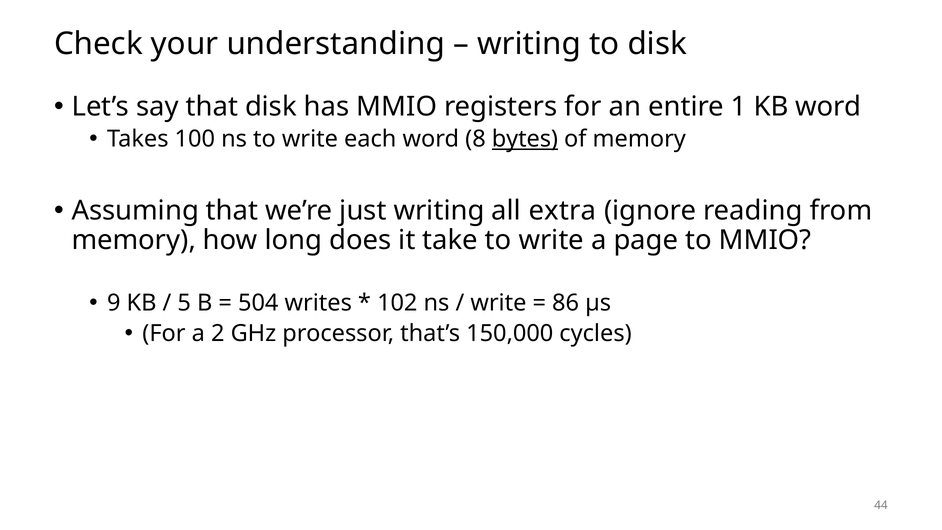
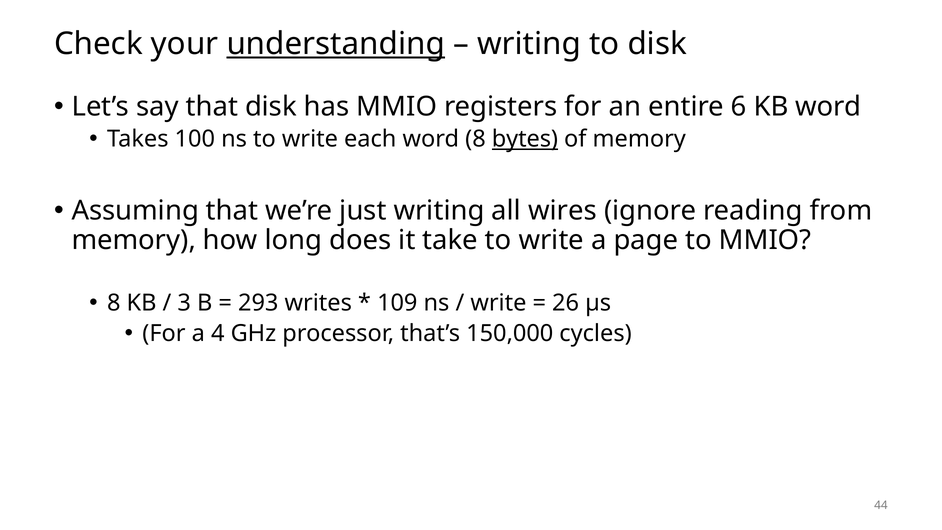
understanding underline: none -> present
1: 1 -> 6
extra: extra -> wires
9 at (114, 303): 9 -> 8
5: 5 -> 3
504: 504 -> 293
102: 102 -> 109
86: 86 -> 26
2: 2 -> 4
